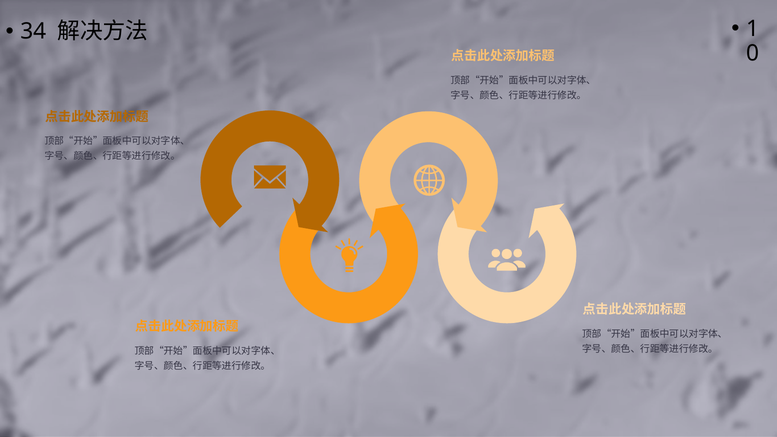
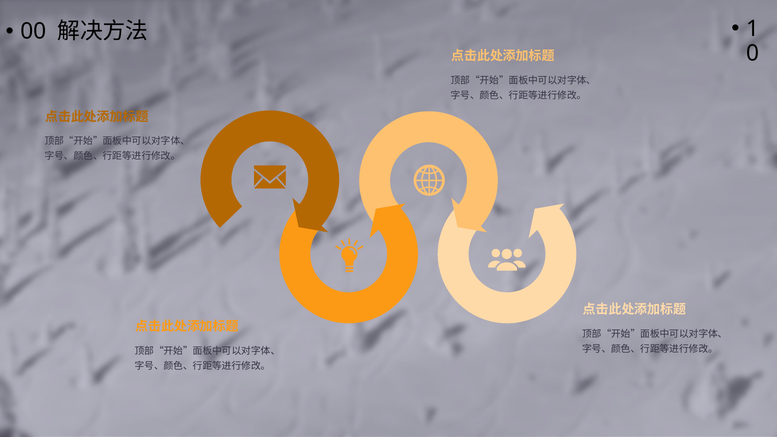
34: 34 -> 00
